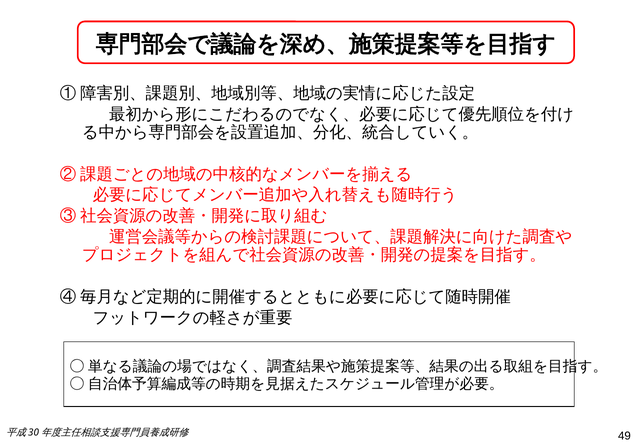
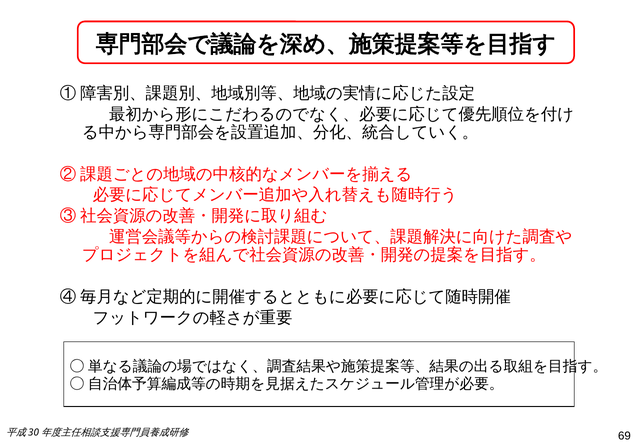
49: 49 -> 69
